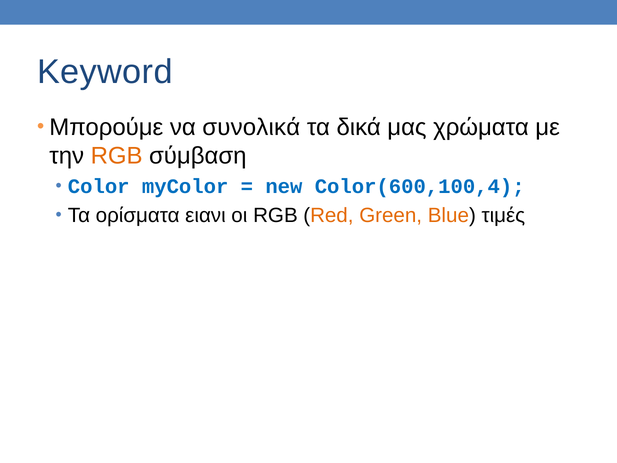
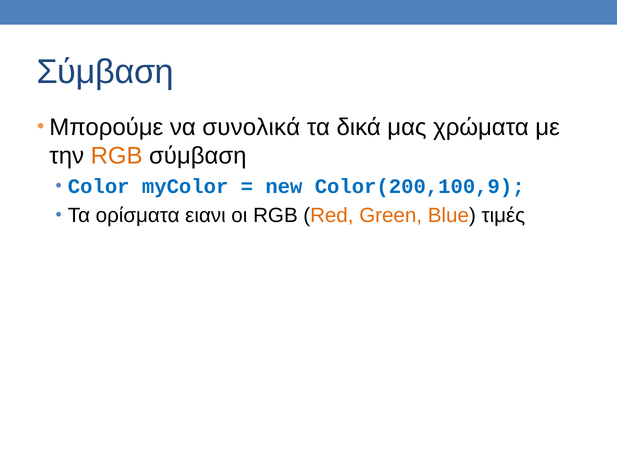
Keyword at (105, 72): Keyword -> Σύμβαση
Color(600,100,4: Color(600,100,4 -> Color(200,100,9
